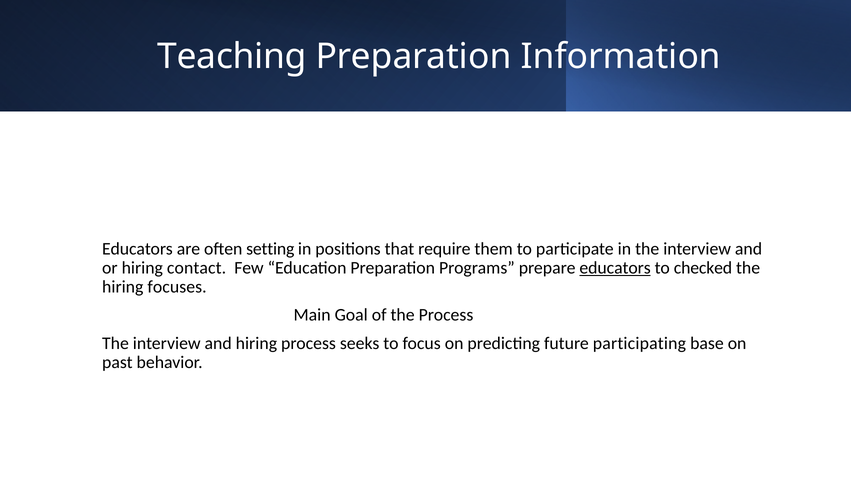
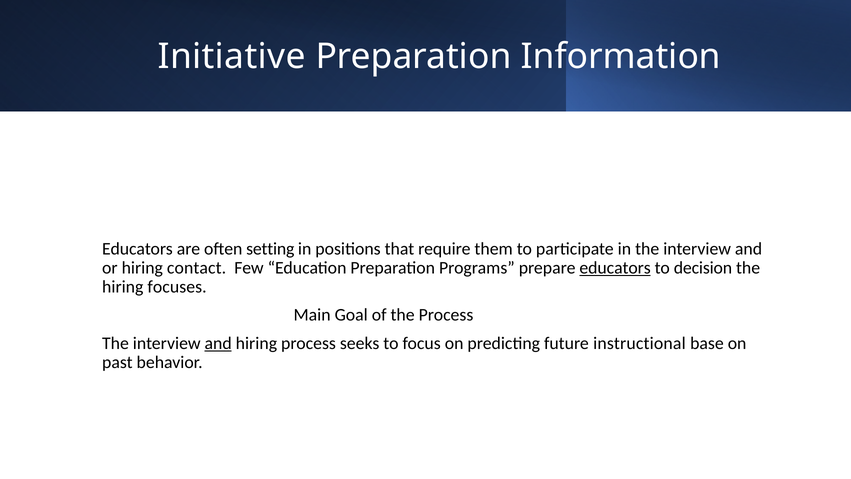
Teaching: Teaching -> Initiative
checked: checked -> decision
and at (218, 343) underline: none -> present
participating: participating -> instructional
